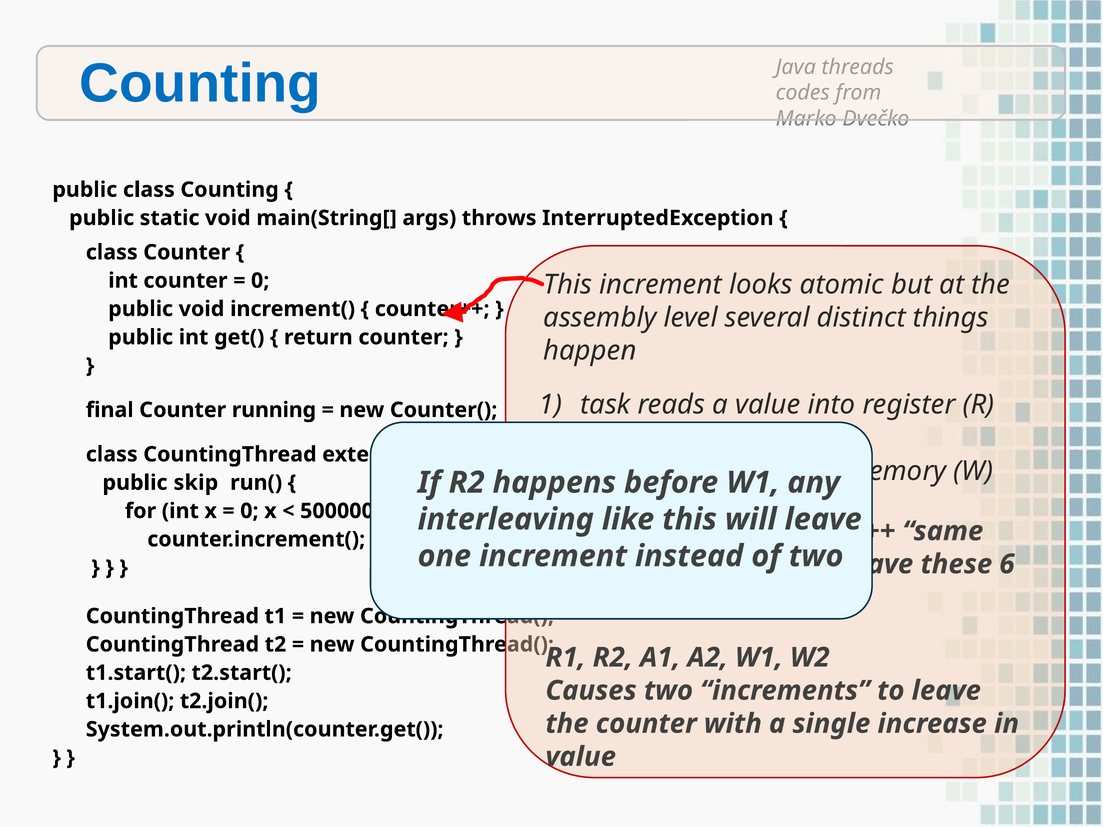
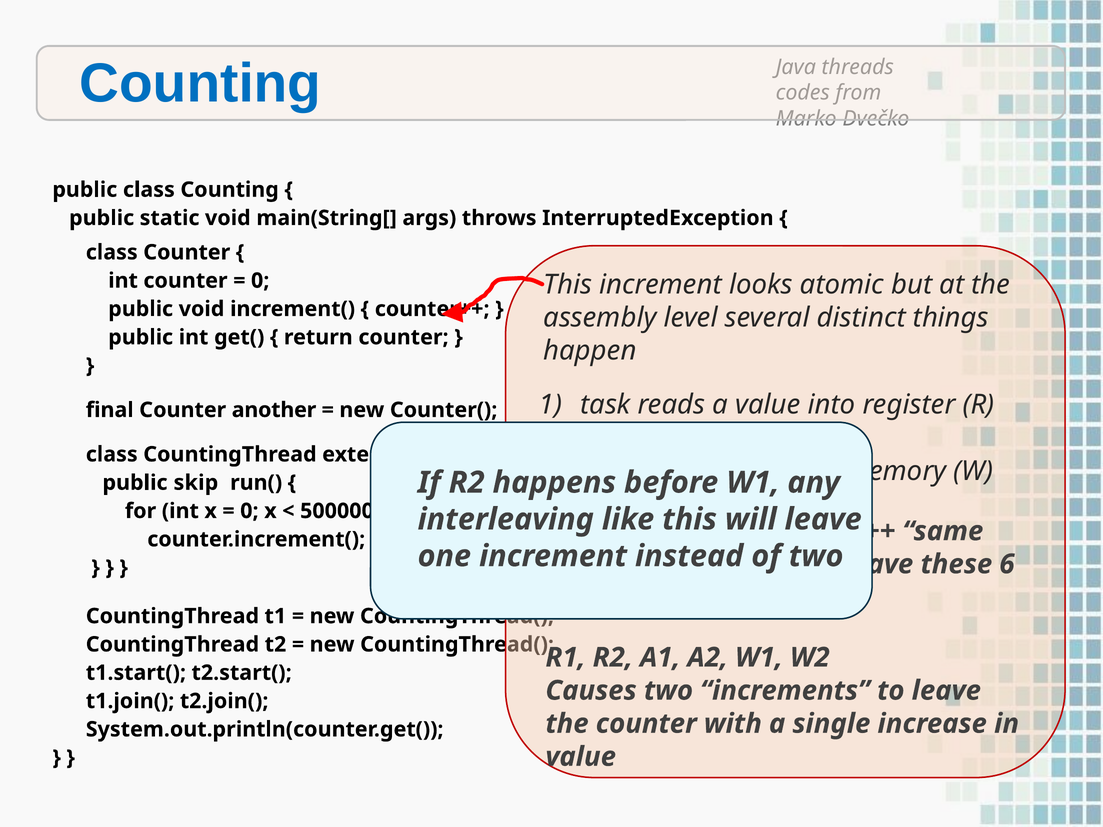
running: running -> another
